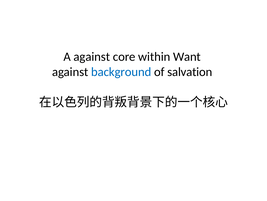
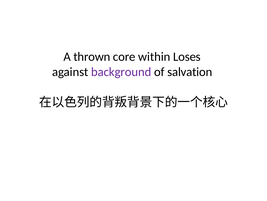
A against: against -> thrown
Want: Want -> Loses
background colour: blue -> purple
